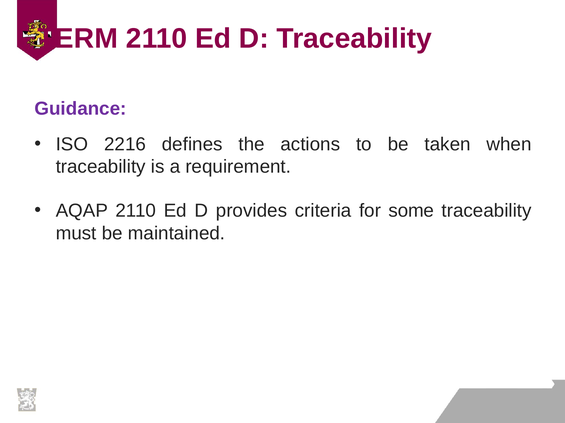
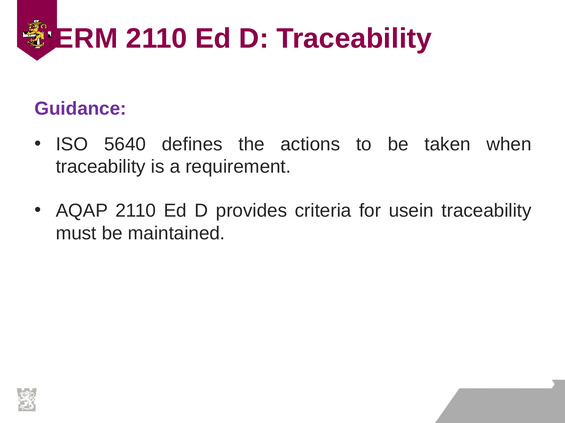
2216: 2216 -> 5640
some: some -> usein
